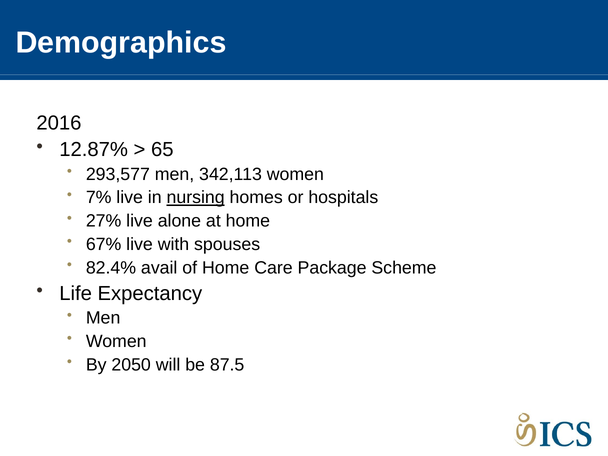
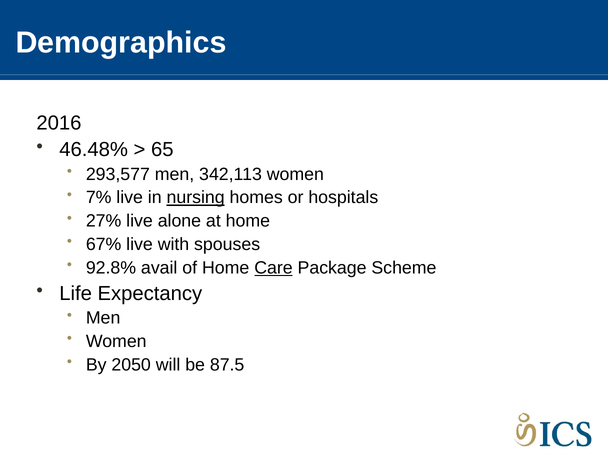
12.87%: 12.87% -> 46.48%
82.4%: 82.4% -> 92.8%
Care underline: none -> present
